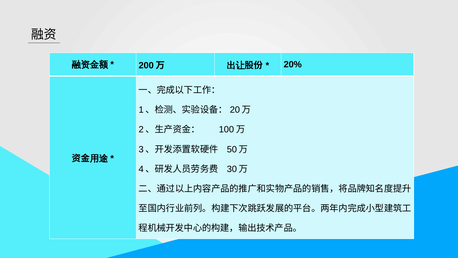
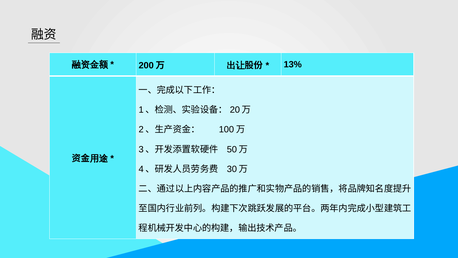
20%: 20% -> 13%
